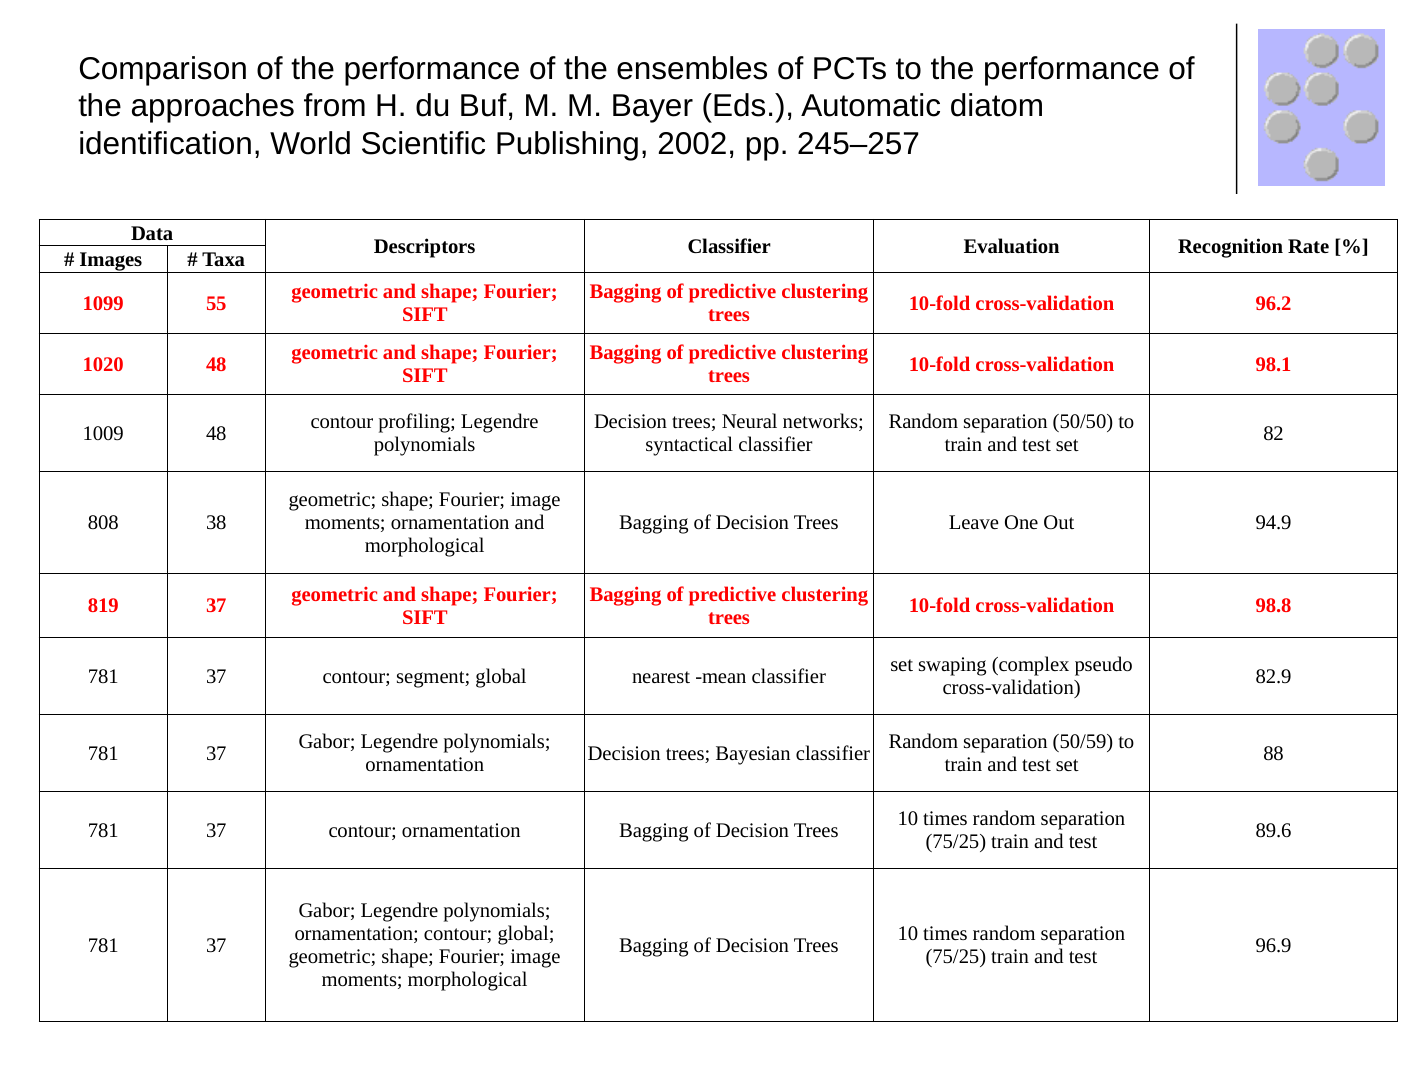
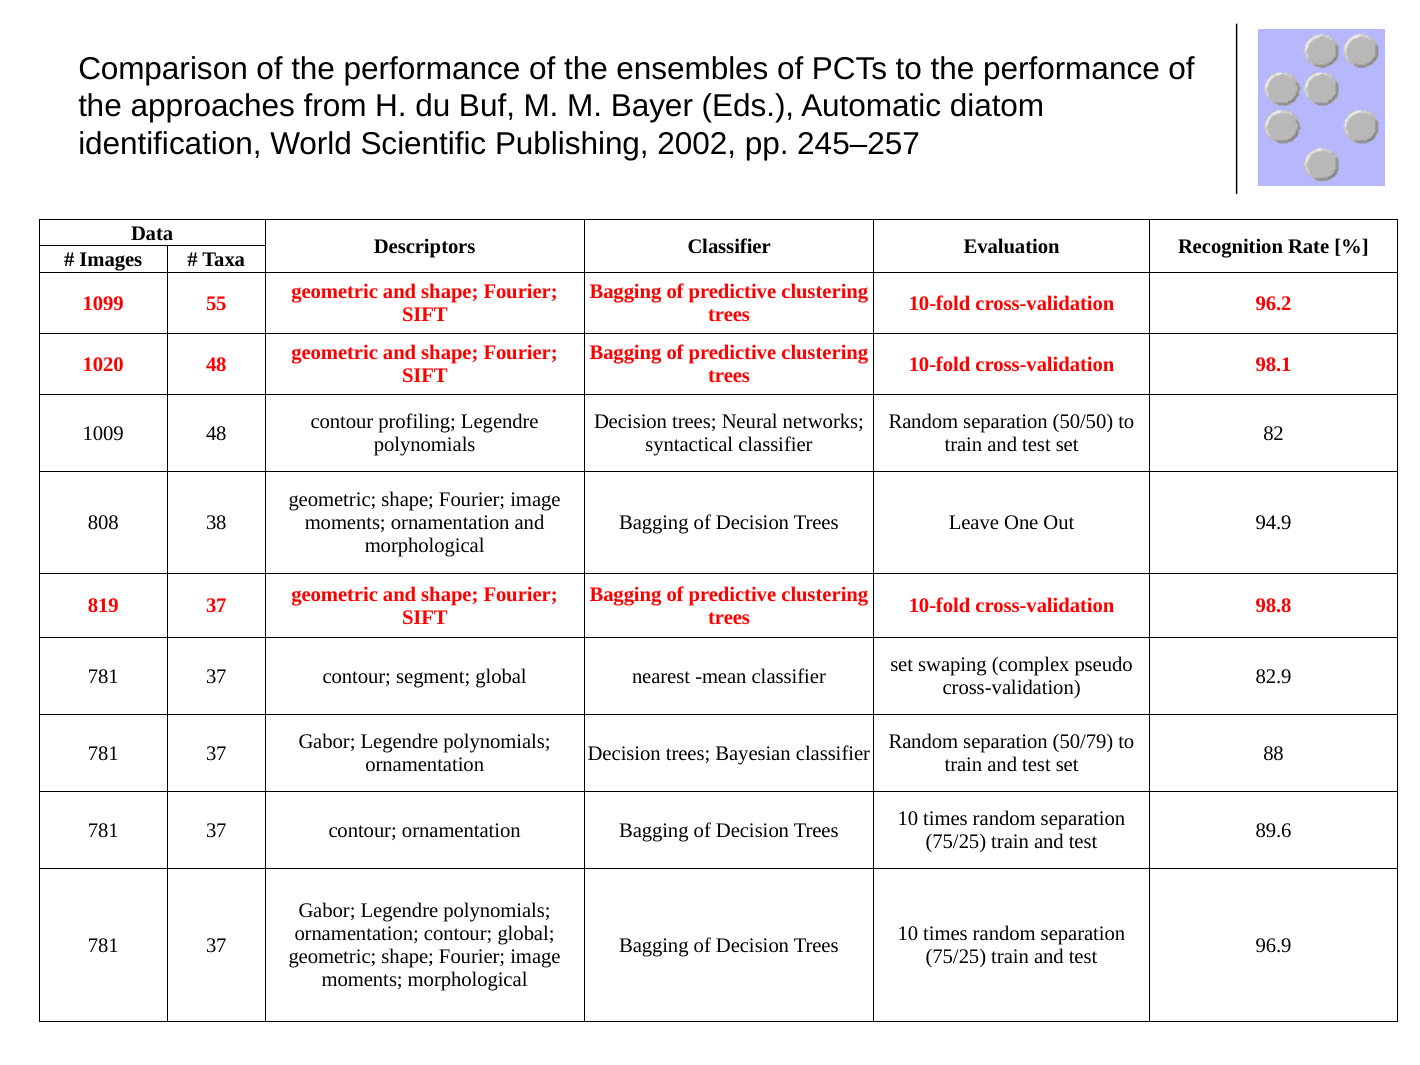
50/59: 50/59 -> 50/79
